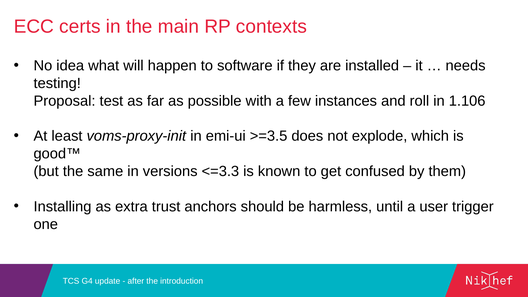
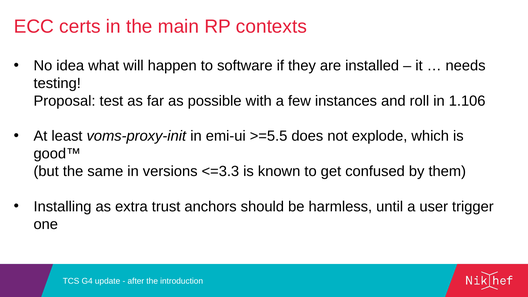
>=3.5: >=3.5 -> >=5.5
